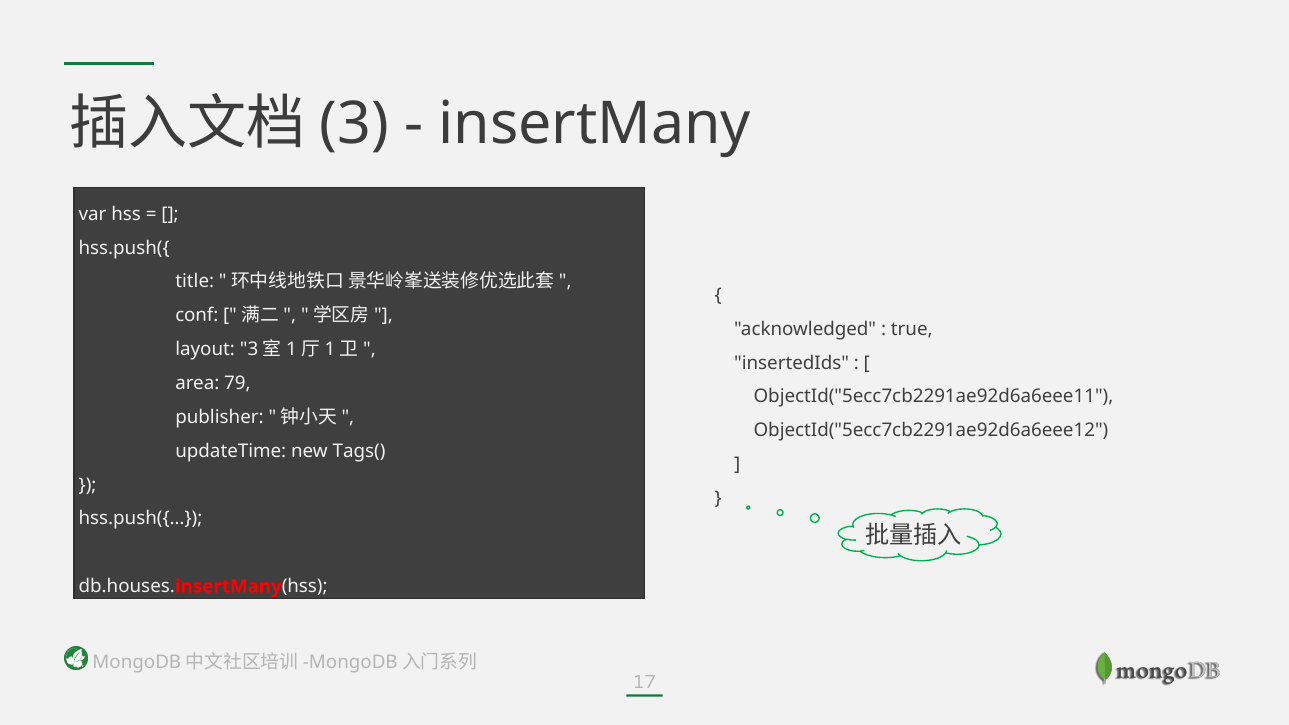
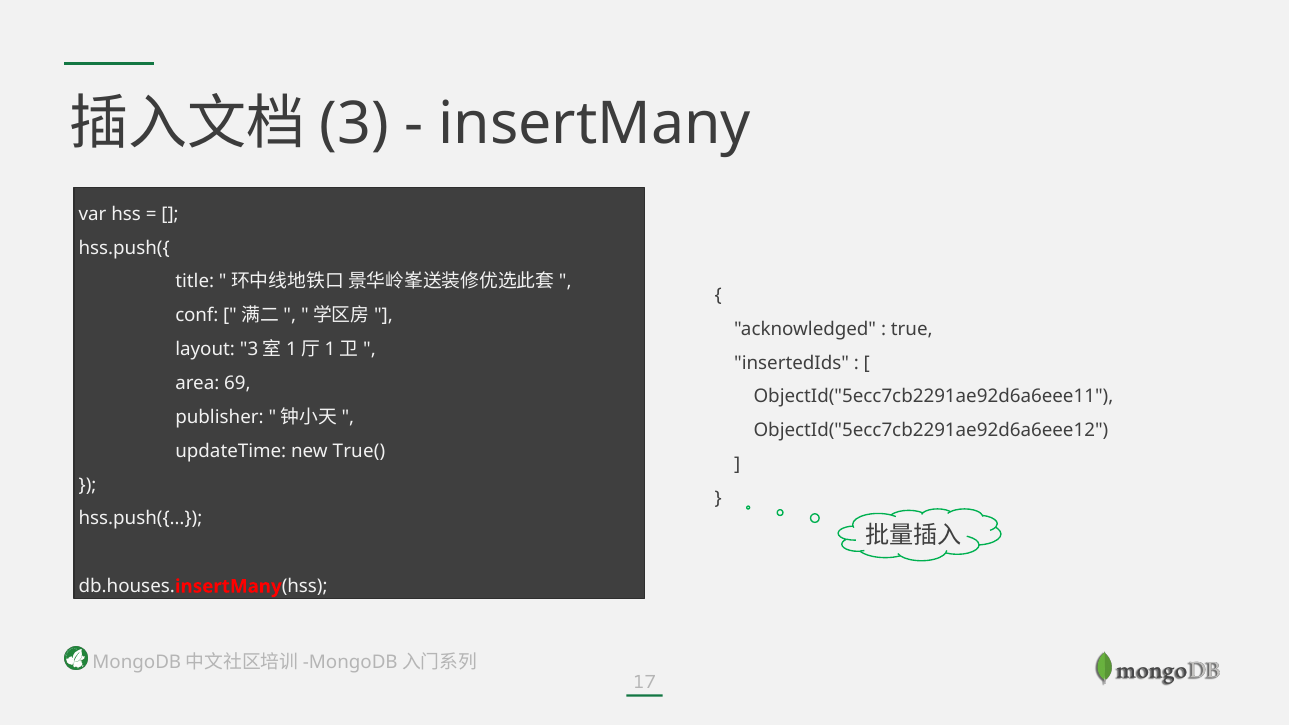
79: 79 -> 69
Tags(: Tags( -> True(
